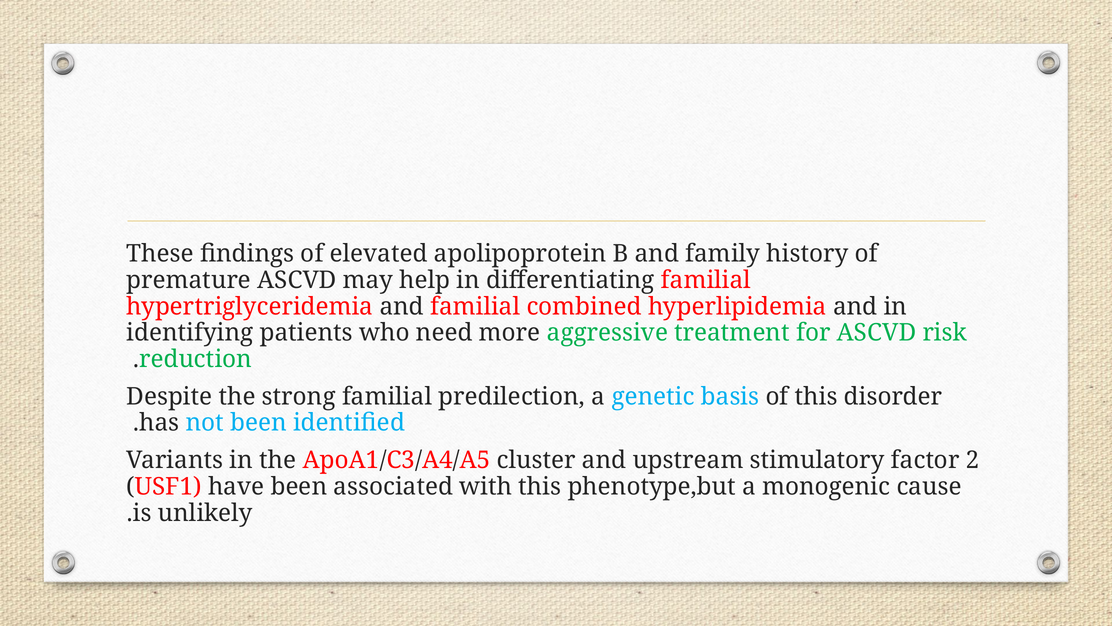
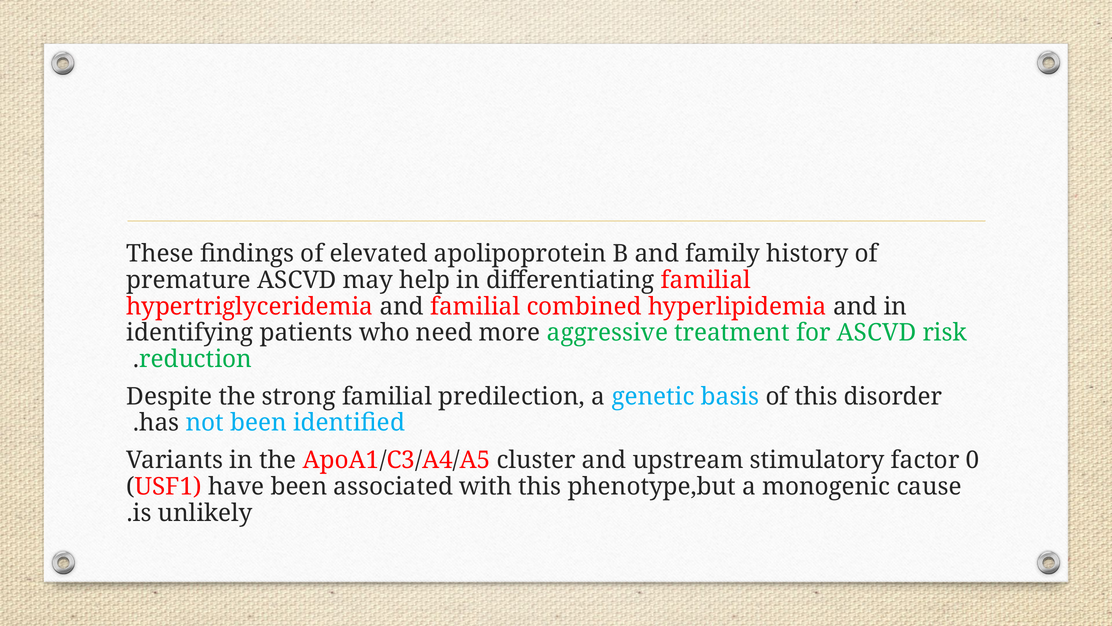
2: 2 -> 0
